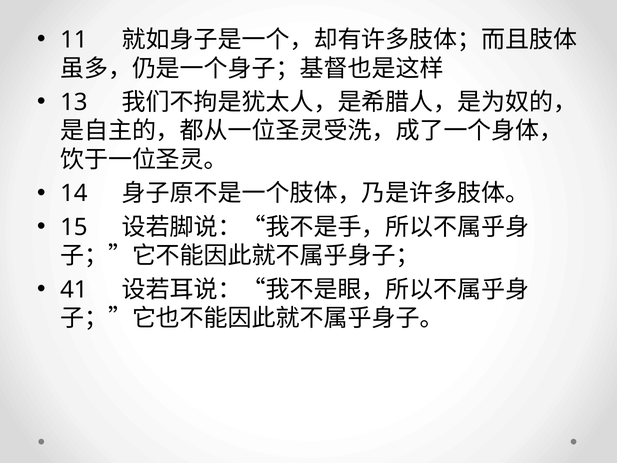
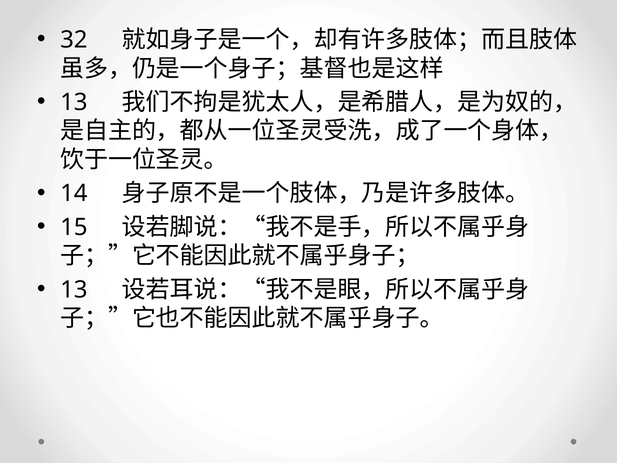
11: 11 -> 32
41 at (74, 289): 41 -> 13
